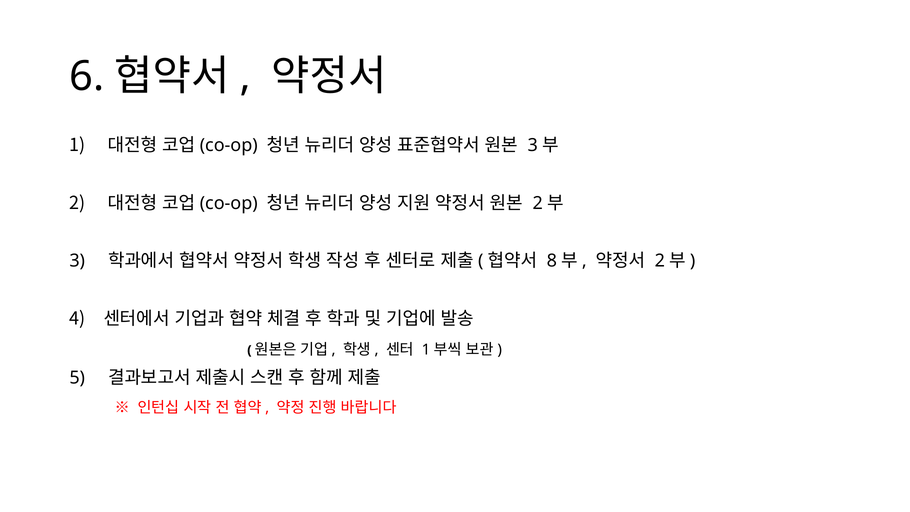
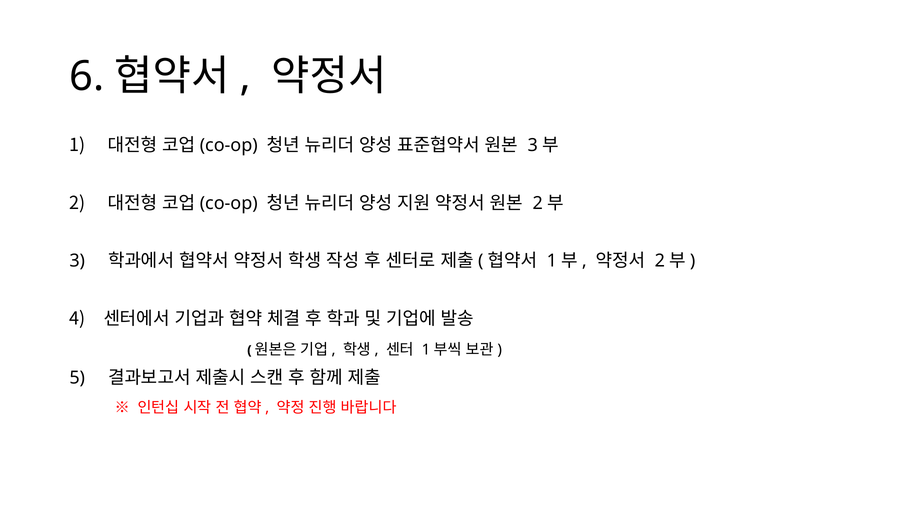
8 at (552, 261): 8 -> 1
